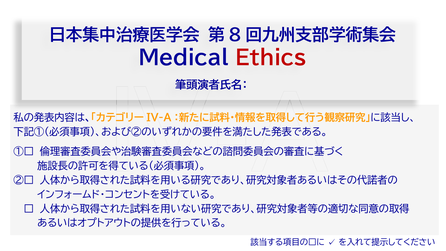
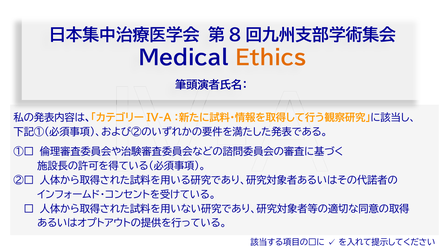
Ethics colour: red -> orange
